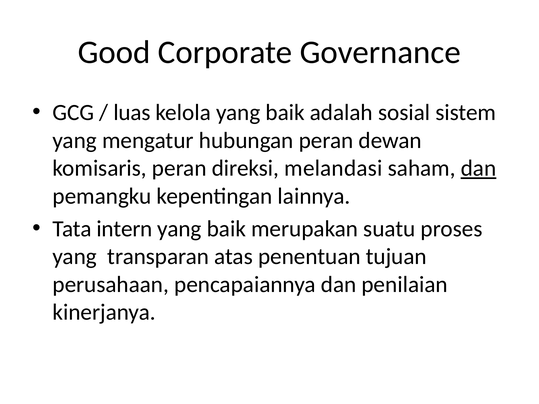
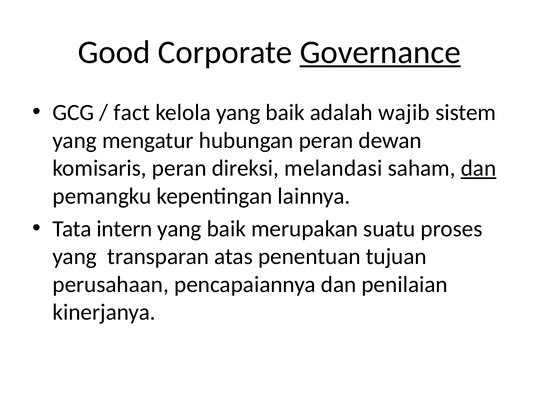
Governance underline: none -> present
luas: luas -> fact
sosial: sosial -> wajib
